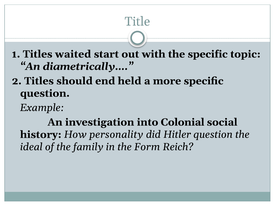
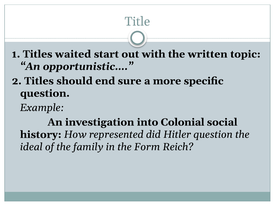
the specific: specific -> written
diametrically…: diametrically… -> opportunistic…
held: held -> sure
personality: personality -> represented
